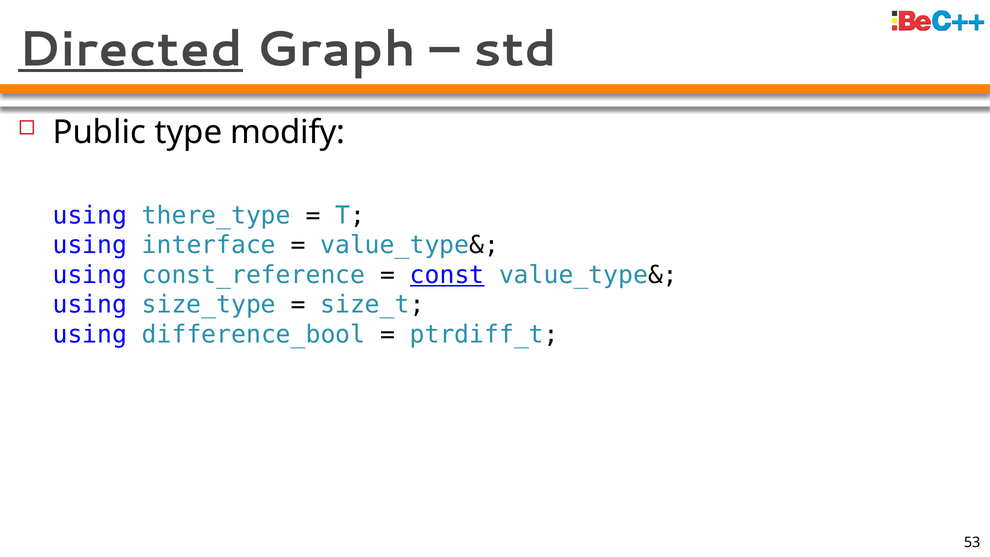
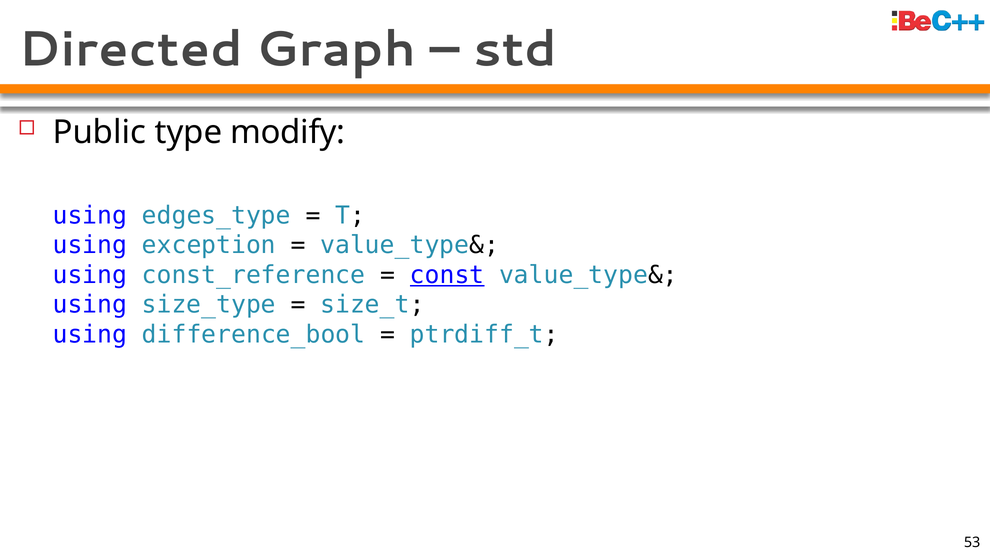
Directed underline: present -> none
there_type: there_type -> edges_type
interface: interface -> exception
